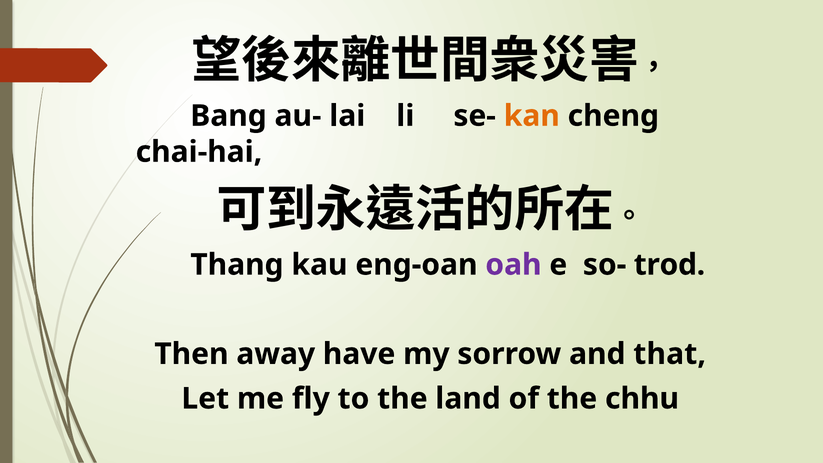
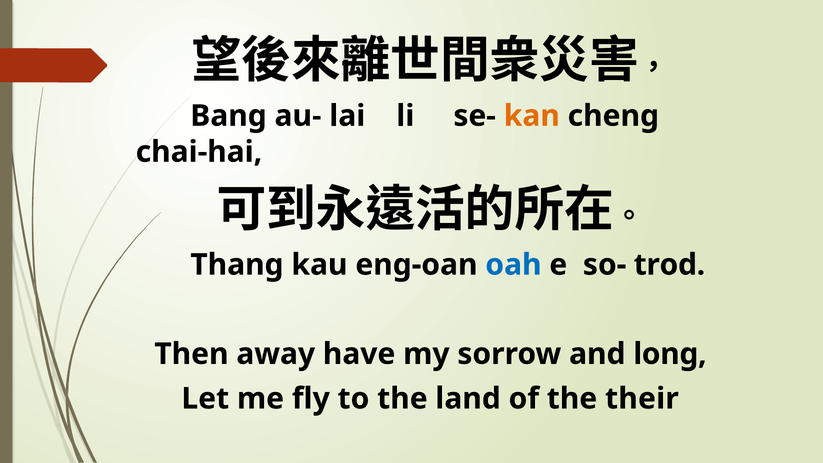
oah colour: purple -> blue
that: that -> long
chhu: chhu -> their
